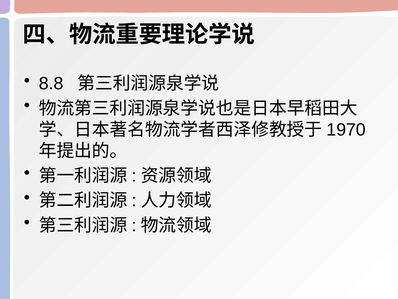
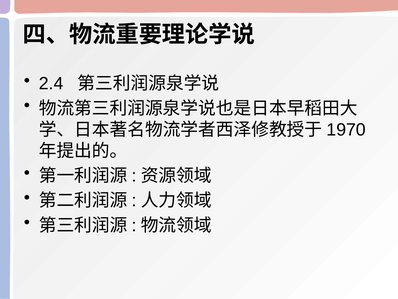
8.8: 8.8 -> 2.4
